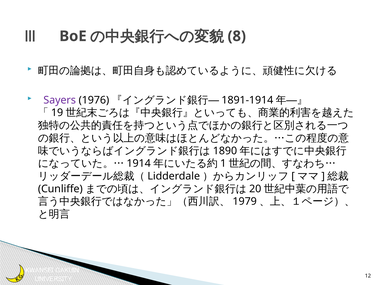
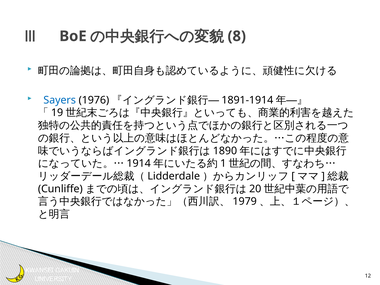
Sayers colour: purple -> blue
